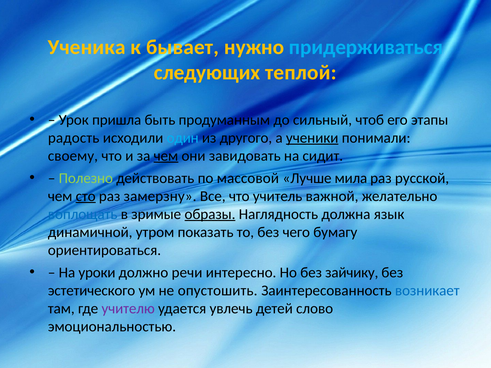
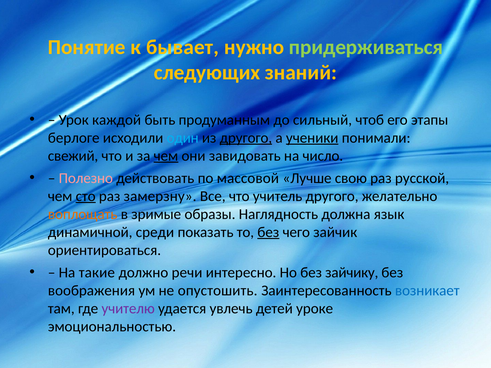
Ученика: Ученика -> Понятие
придерживаться colour: light blue -> light green
теплой: теплой -> знаний
пришла: пришла -> каждой
радость: радость -> берлоге
другого at (246, 138) underline: none -> present
своему: своему -> свежий
сидит: сидит -> число
Полезно colour: light green -> pink
мила: мила -> свою
учитель важной: важной -> другого
воплощать colour: blue -> orange
образы underline: present -> none
утром: утром -> среди
без at (268, 232) underline: none -> present
бумагу: бумагу -> зайчик
уроки: уроки -> такие
эстетического: эстетического -> воображения
слово: слово -> уроке
